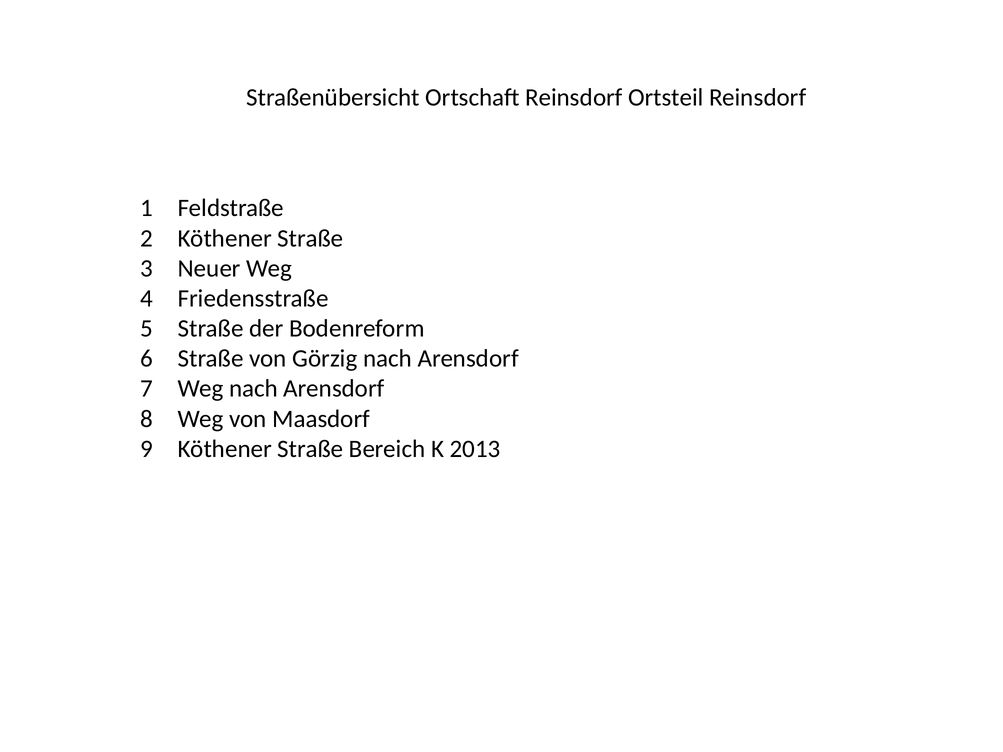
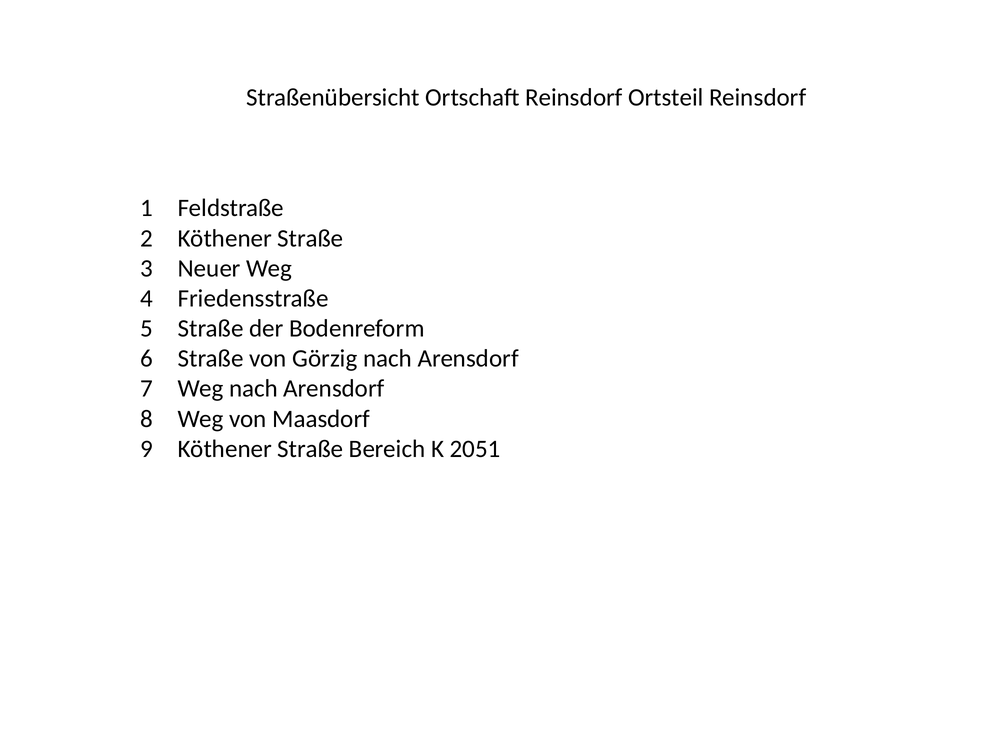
2013: 2013 -> 2051
